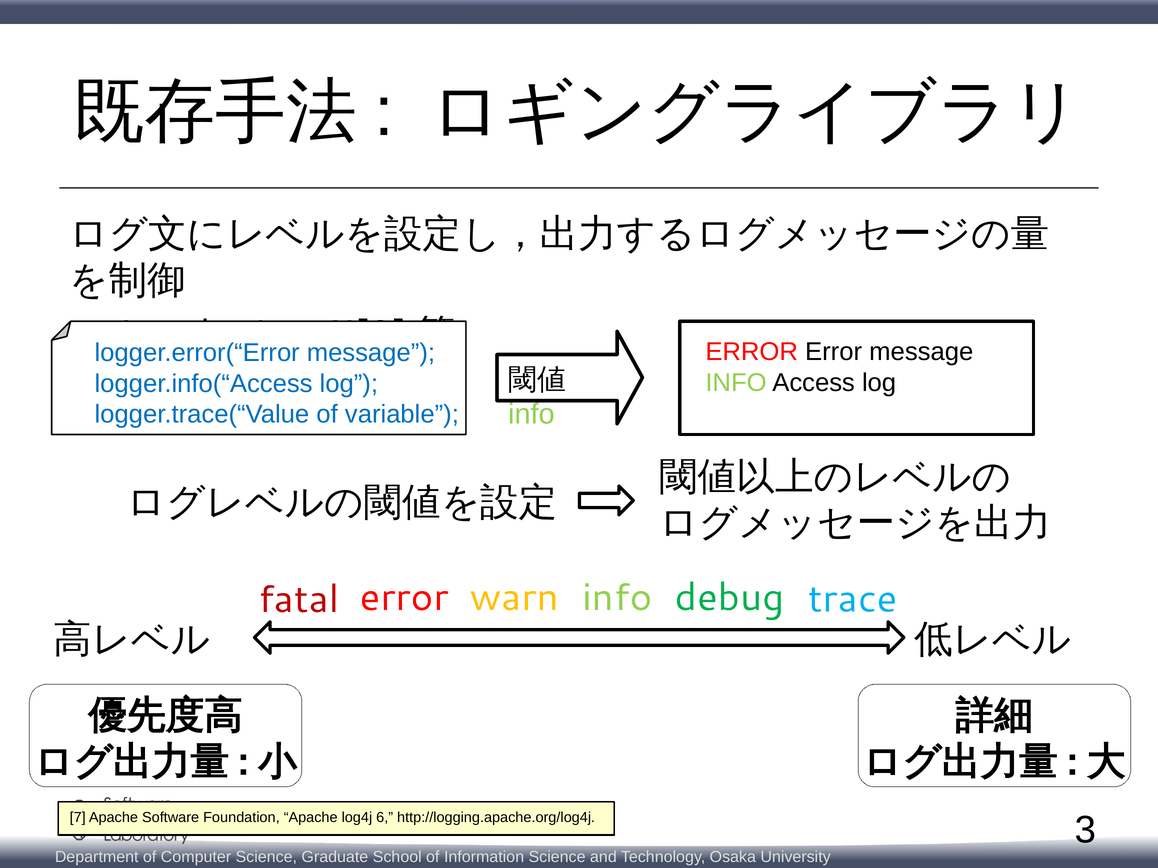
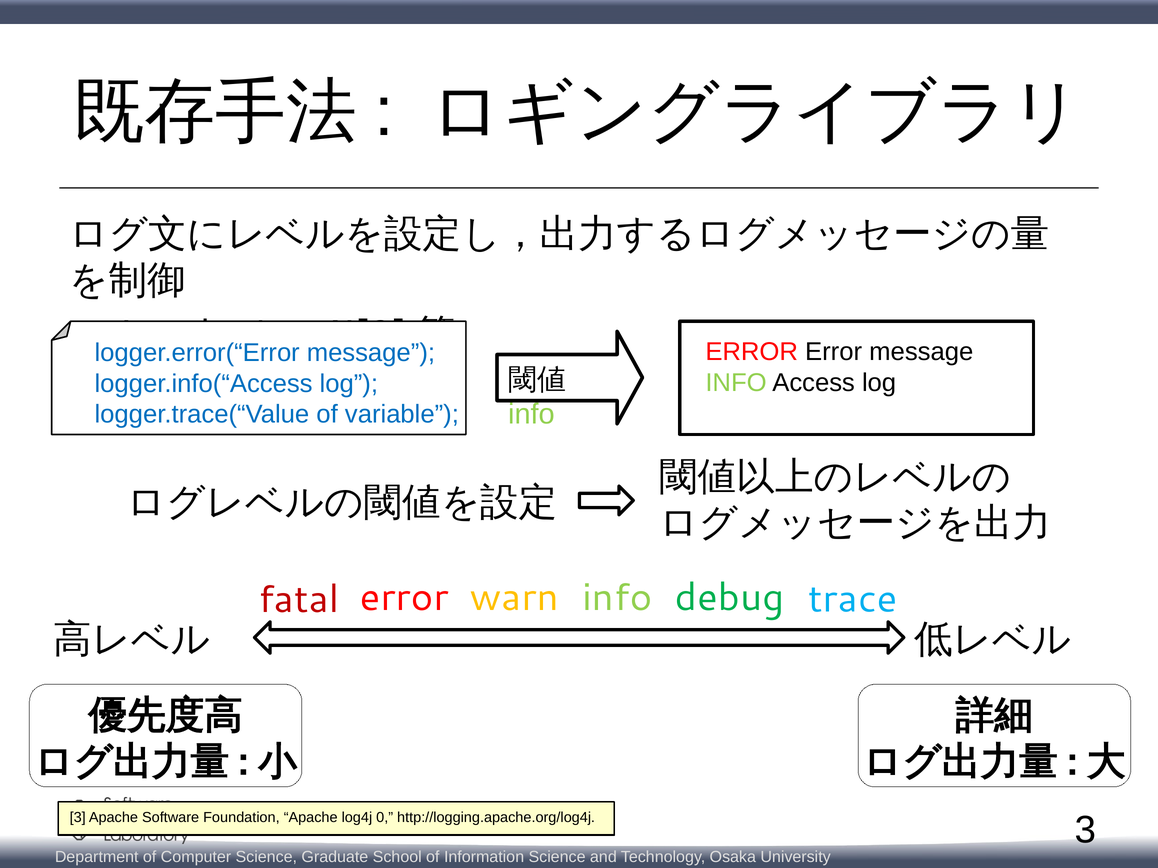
7 at (78, 818): 7 -> 3
6: 6 -> 0
